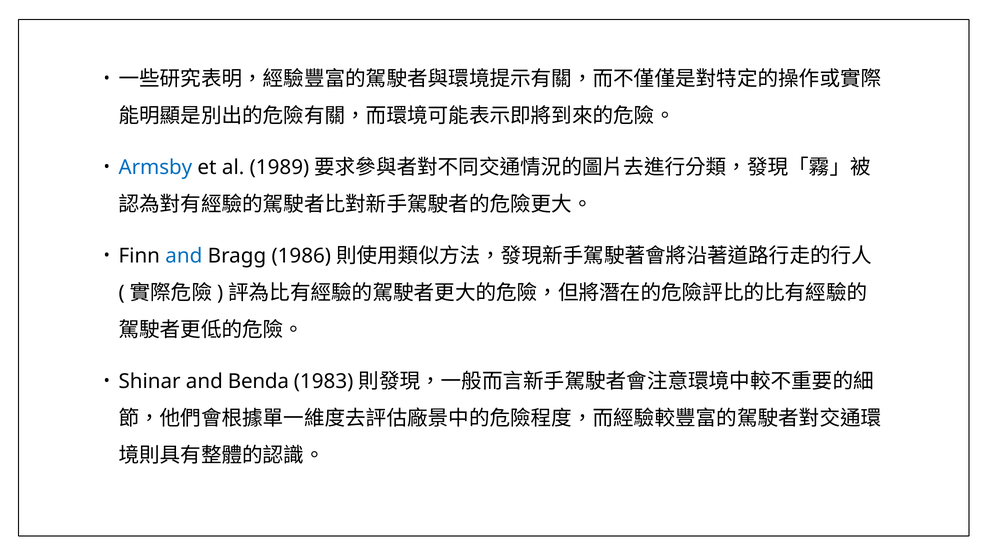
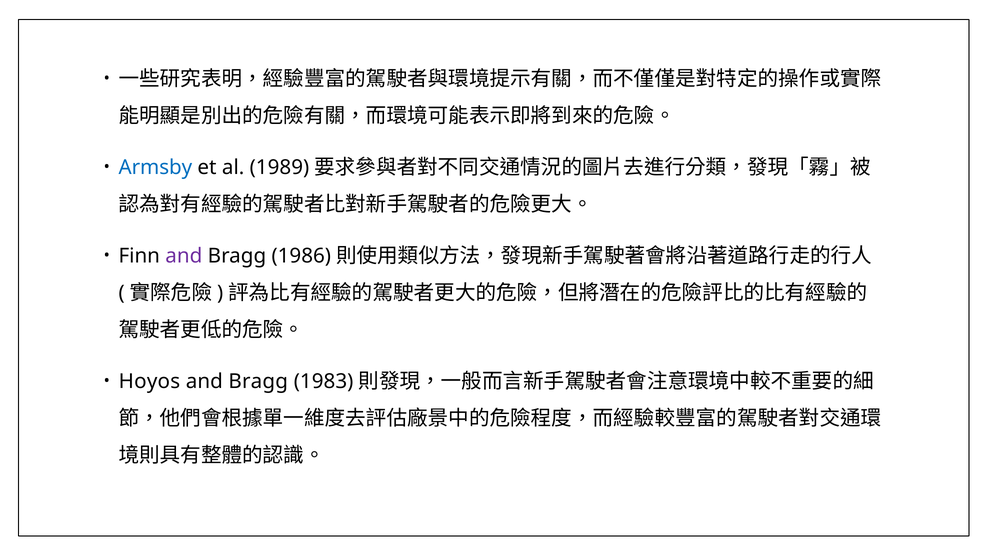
and at (184, 256) colour: blue -> purple
Shinar: Shinar -> Hoyos
Benda at (258, 382): Benda -> Bragg
